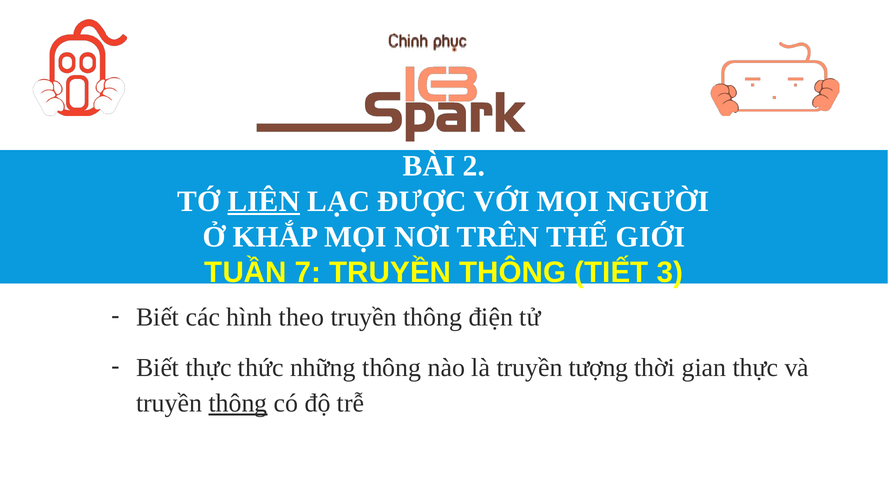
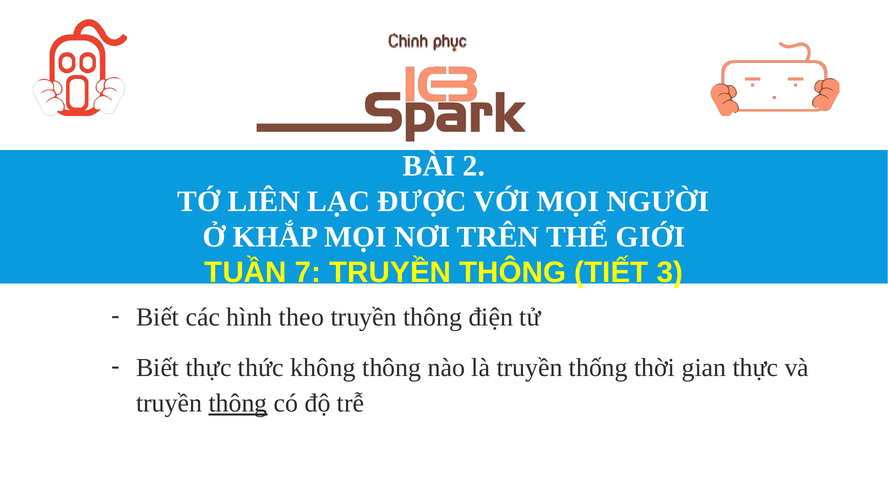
LIÊN underline: present -> none
những: những -> không
tượng: tượng -> thống
